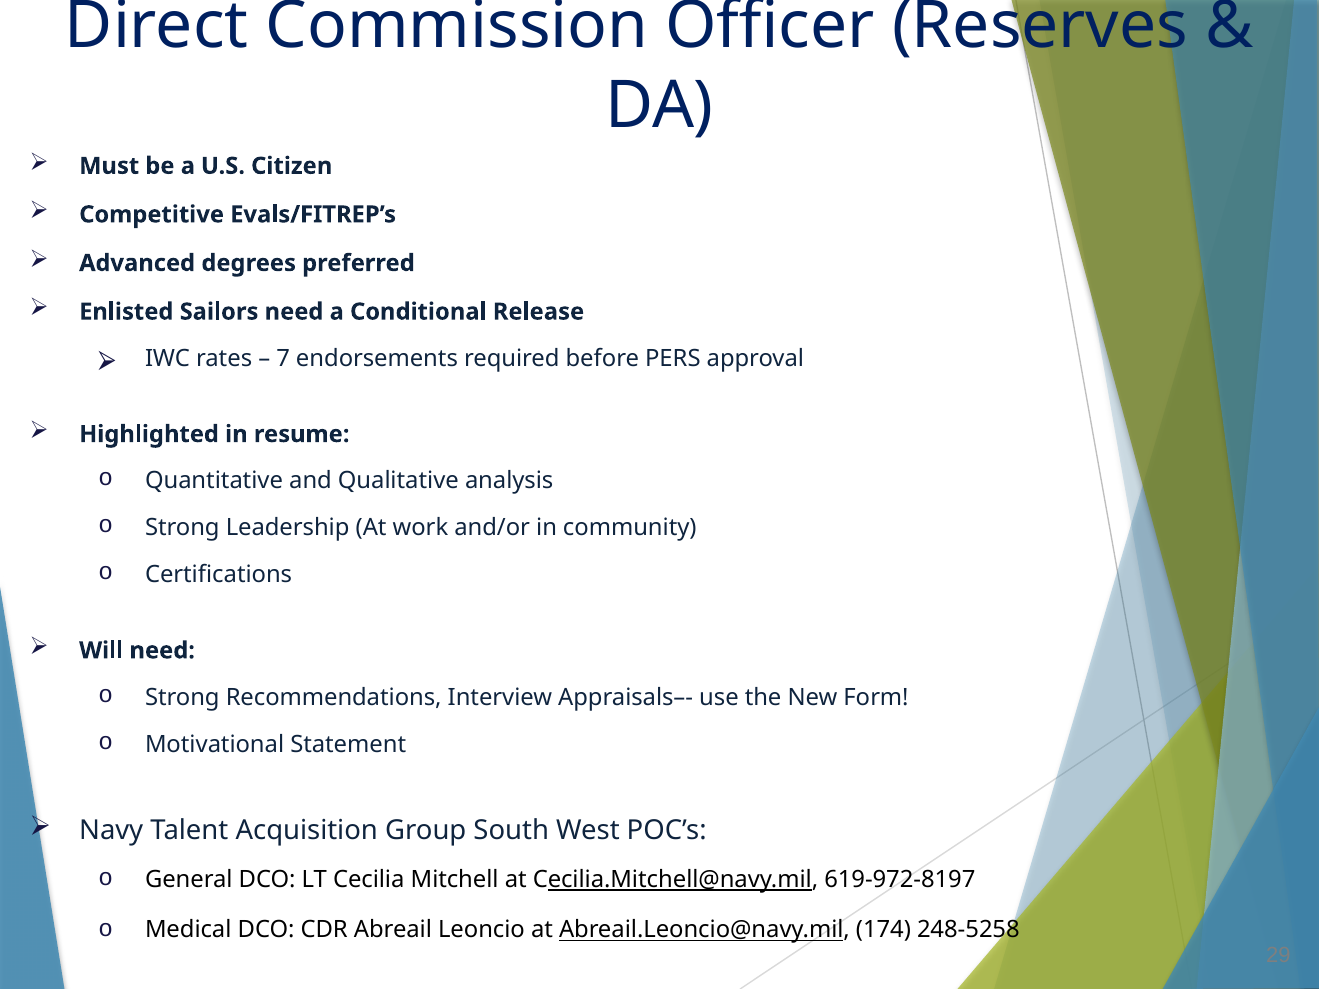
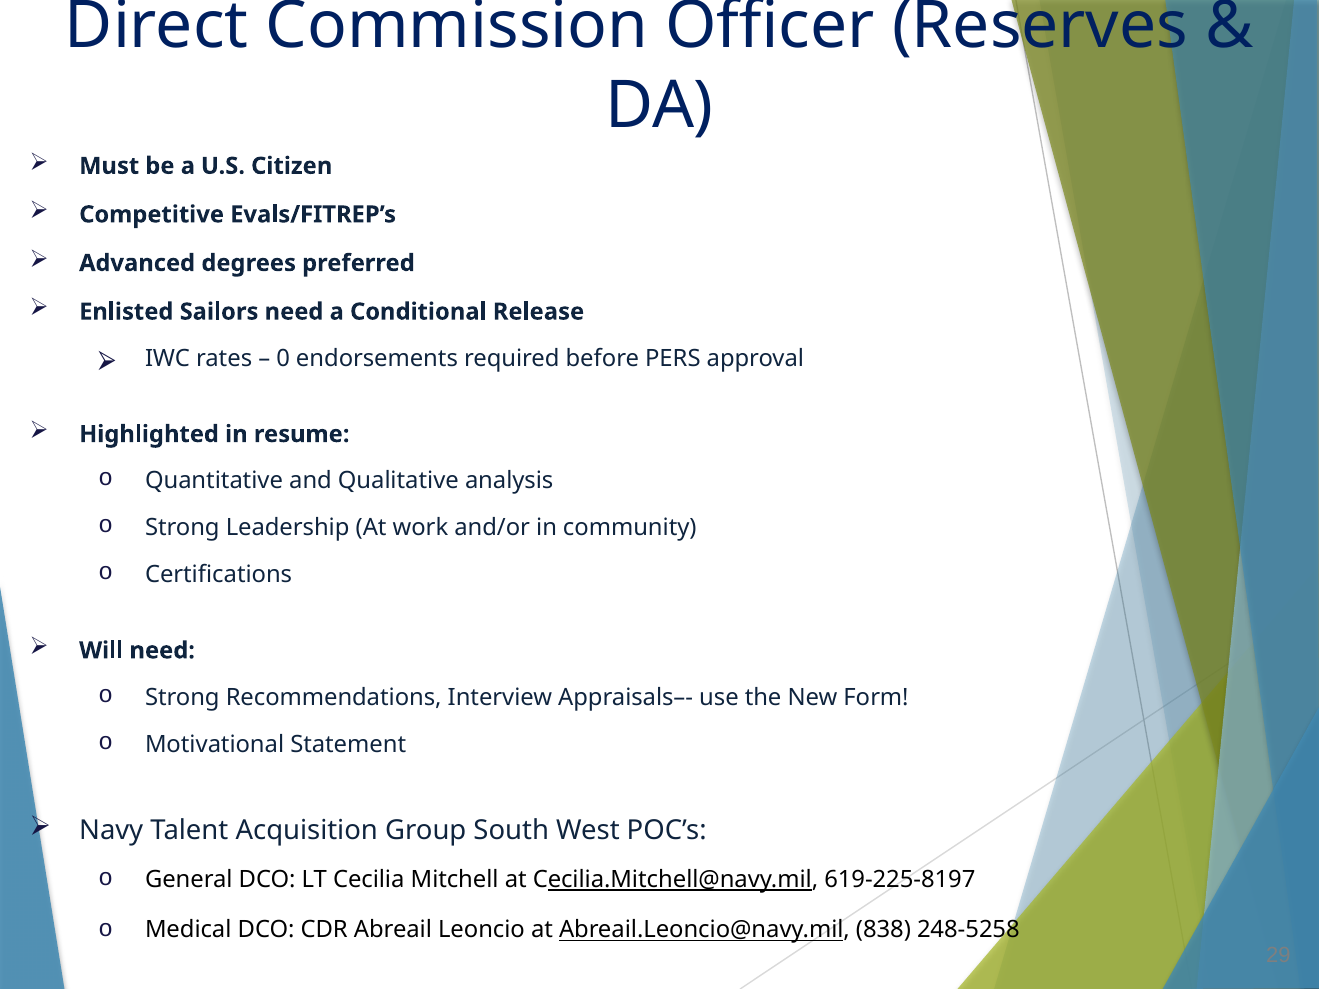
7: 7 -> 0
619-972-8197: 619-972-8197 -> 619-225-8197
174: 174 -> 838
